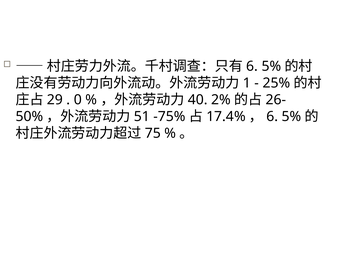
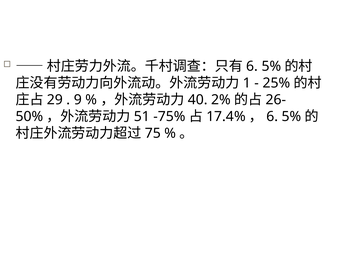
0: 0 -> 9
